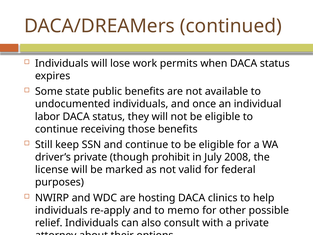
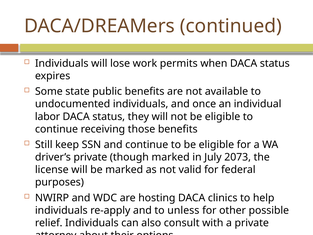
though prohibit: prohibit -> marked
2008: 2008 -> 2073
memo: memo -> unless
